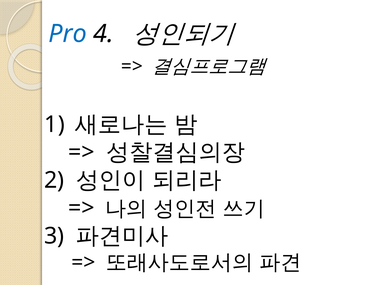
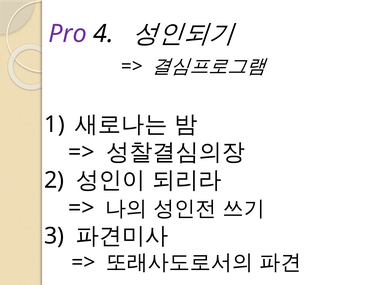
Pro colour: blue -> purple
